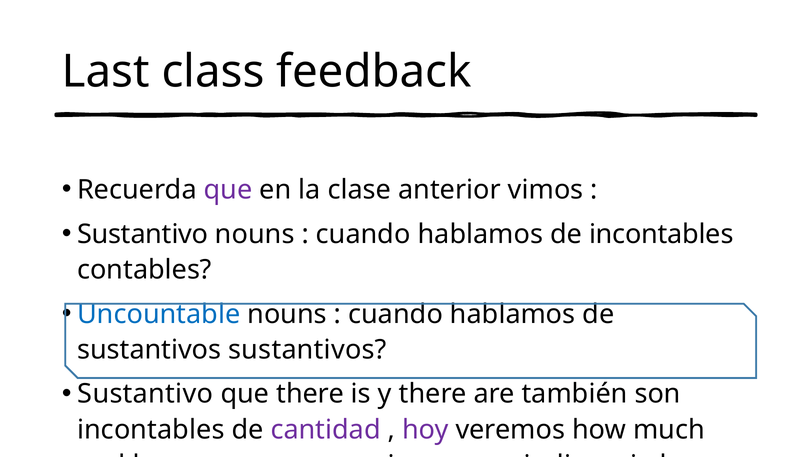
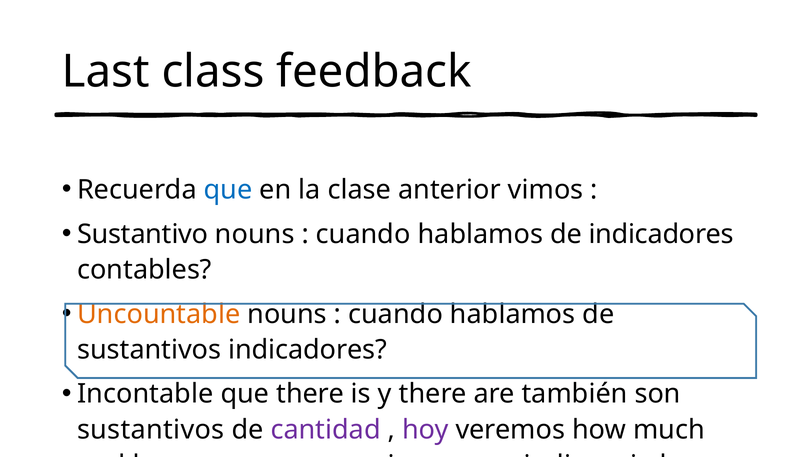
que at (228, 190) colour: purple -> blue
de incontables: incontables -> indicadores
Uncountable colour: blue -> orange
sustantivos sustantivos: sustantivos -> indicadores
Sustantivo at (145, 394): Sustantivo -> Incontable
incontables at (151, 430): incontables -> sustantivos
